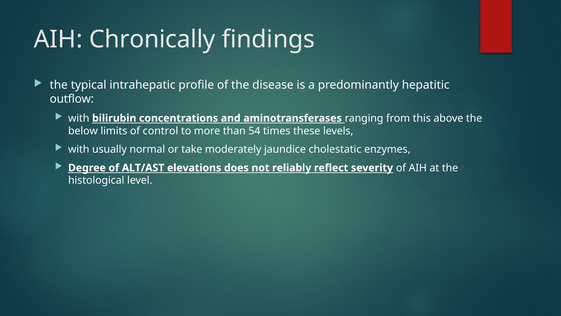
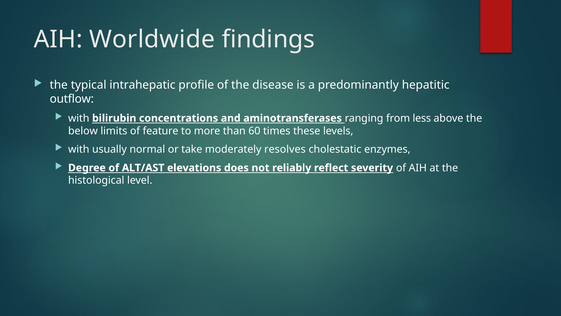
Chronically: Chronically -> Worldwide
this: this -> less
control: control -> feature
54: 54 -> 60
jaundice: jaundice -> resolves
